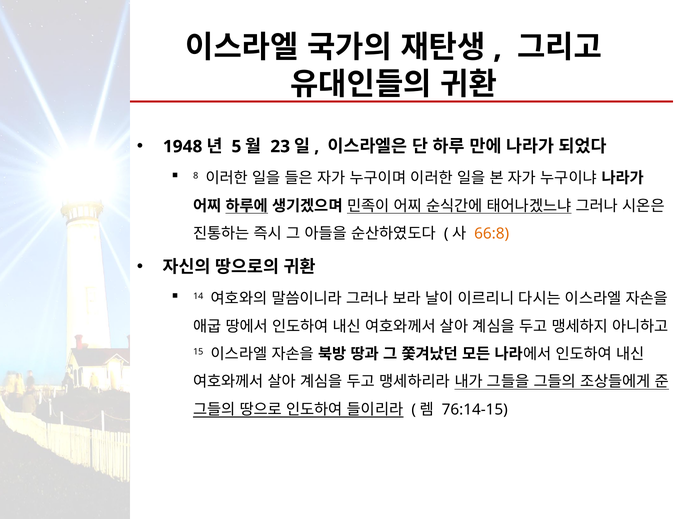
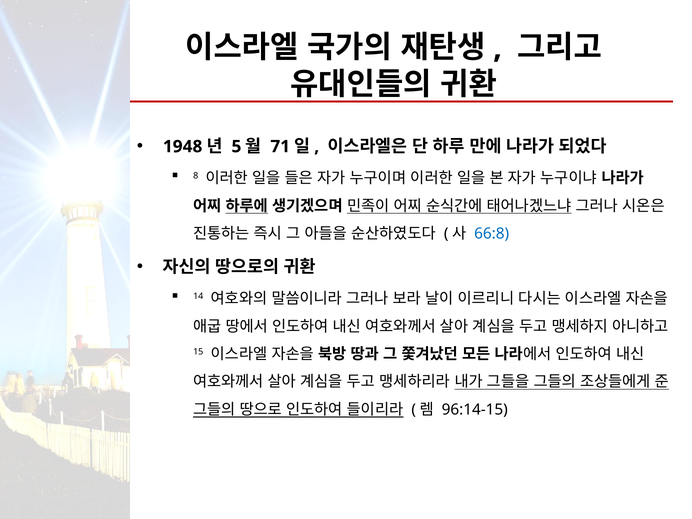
23: 23 -> 71
66:8 colour: orange -> blue
76:14-15: 76:14-15 -> 96:14-15
